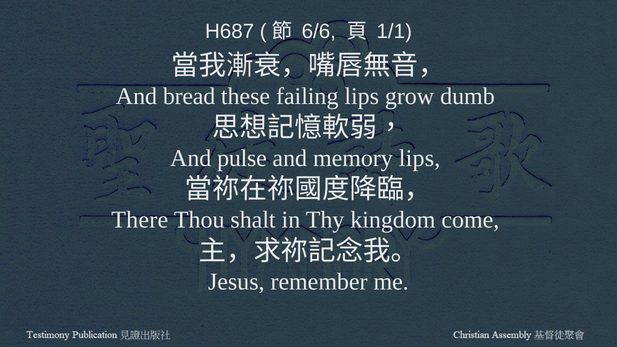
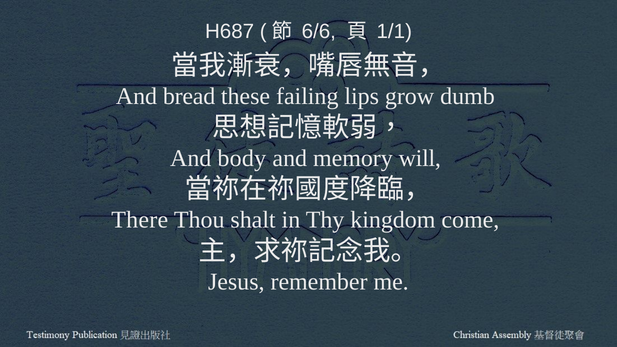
pulse: pulse -> body
memory lips: lips -> will
